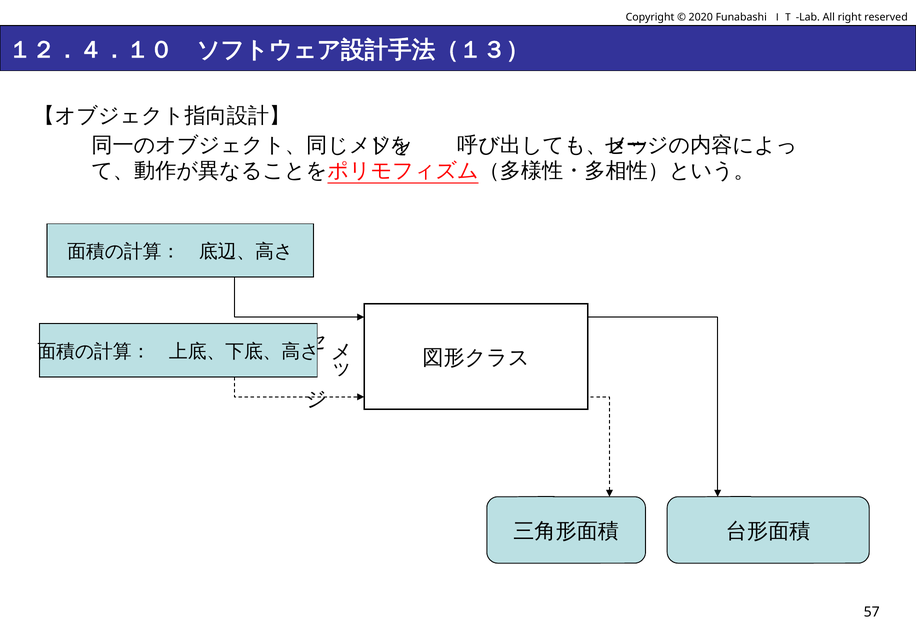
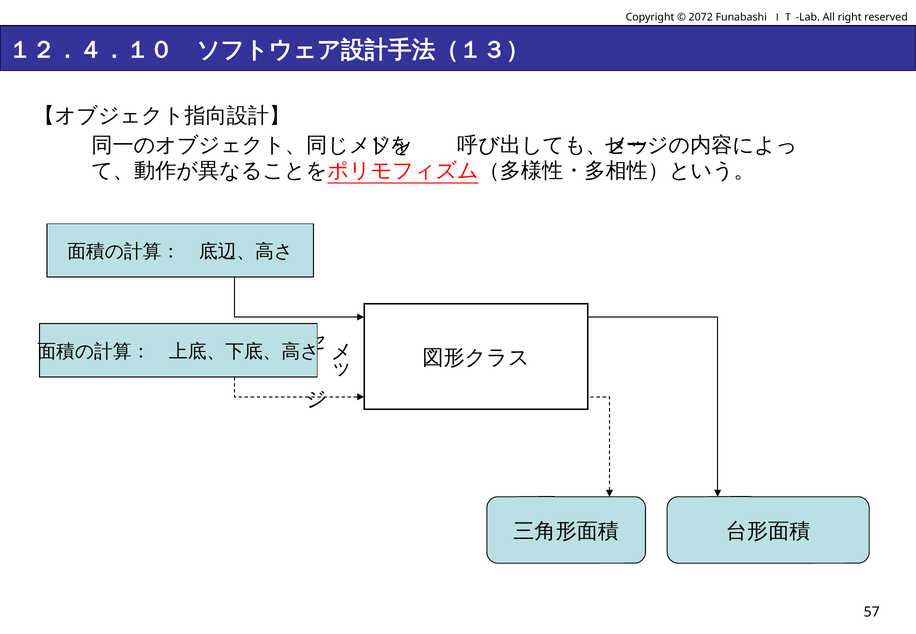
2020: 2020 -> 2072
